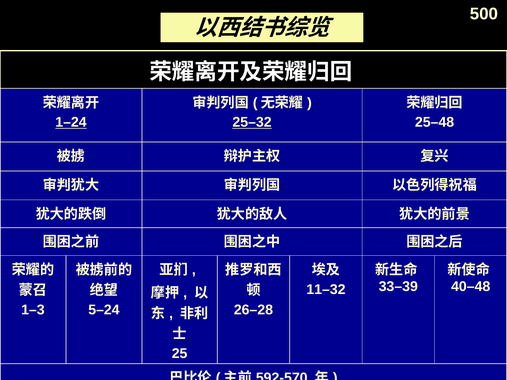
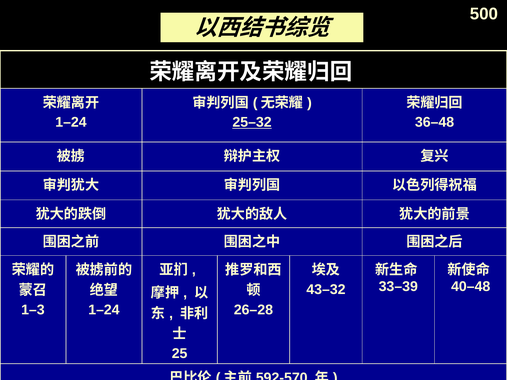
1–24 at (71, 122) underline: present -> none
25–48: 25–48 -> 36–48
11–32: 11–32 -> 43–32
5–24 at (104, 310): 5–24 -> 1–24
